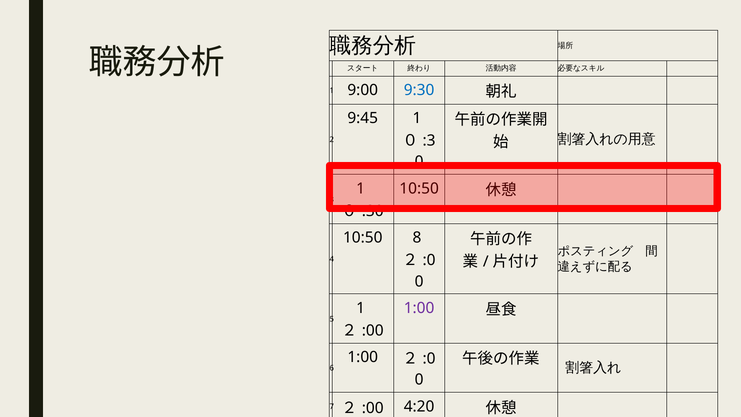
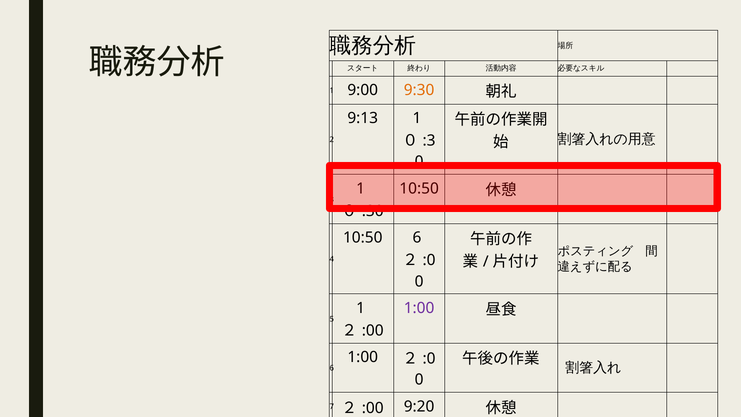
9:30 colour: blue -> orange
9:45: 9:45 -> 9:13
10:50 8: 8 -> 6
4:20: 4:20 -> 9:20
